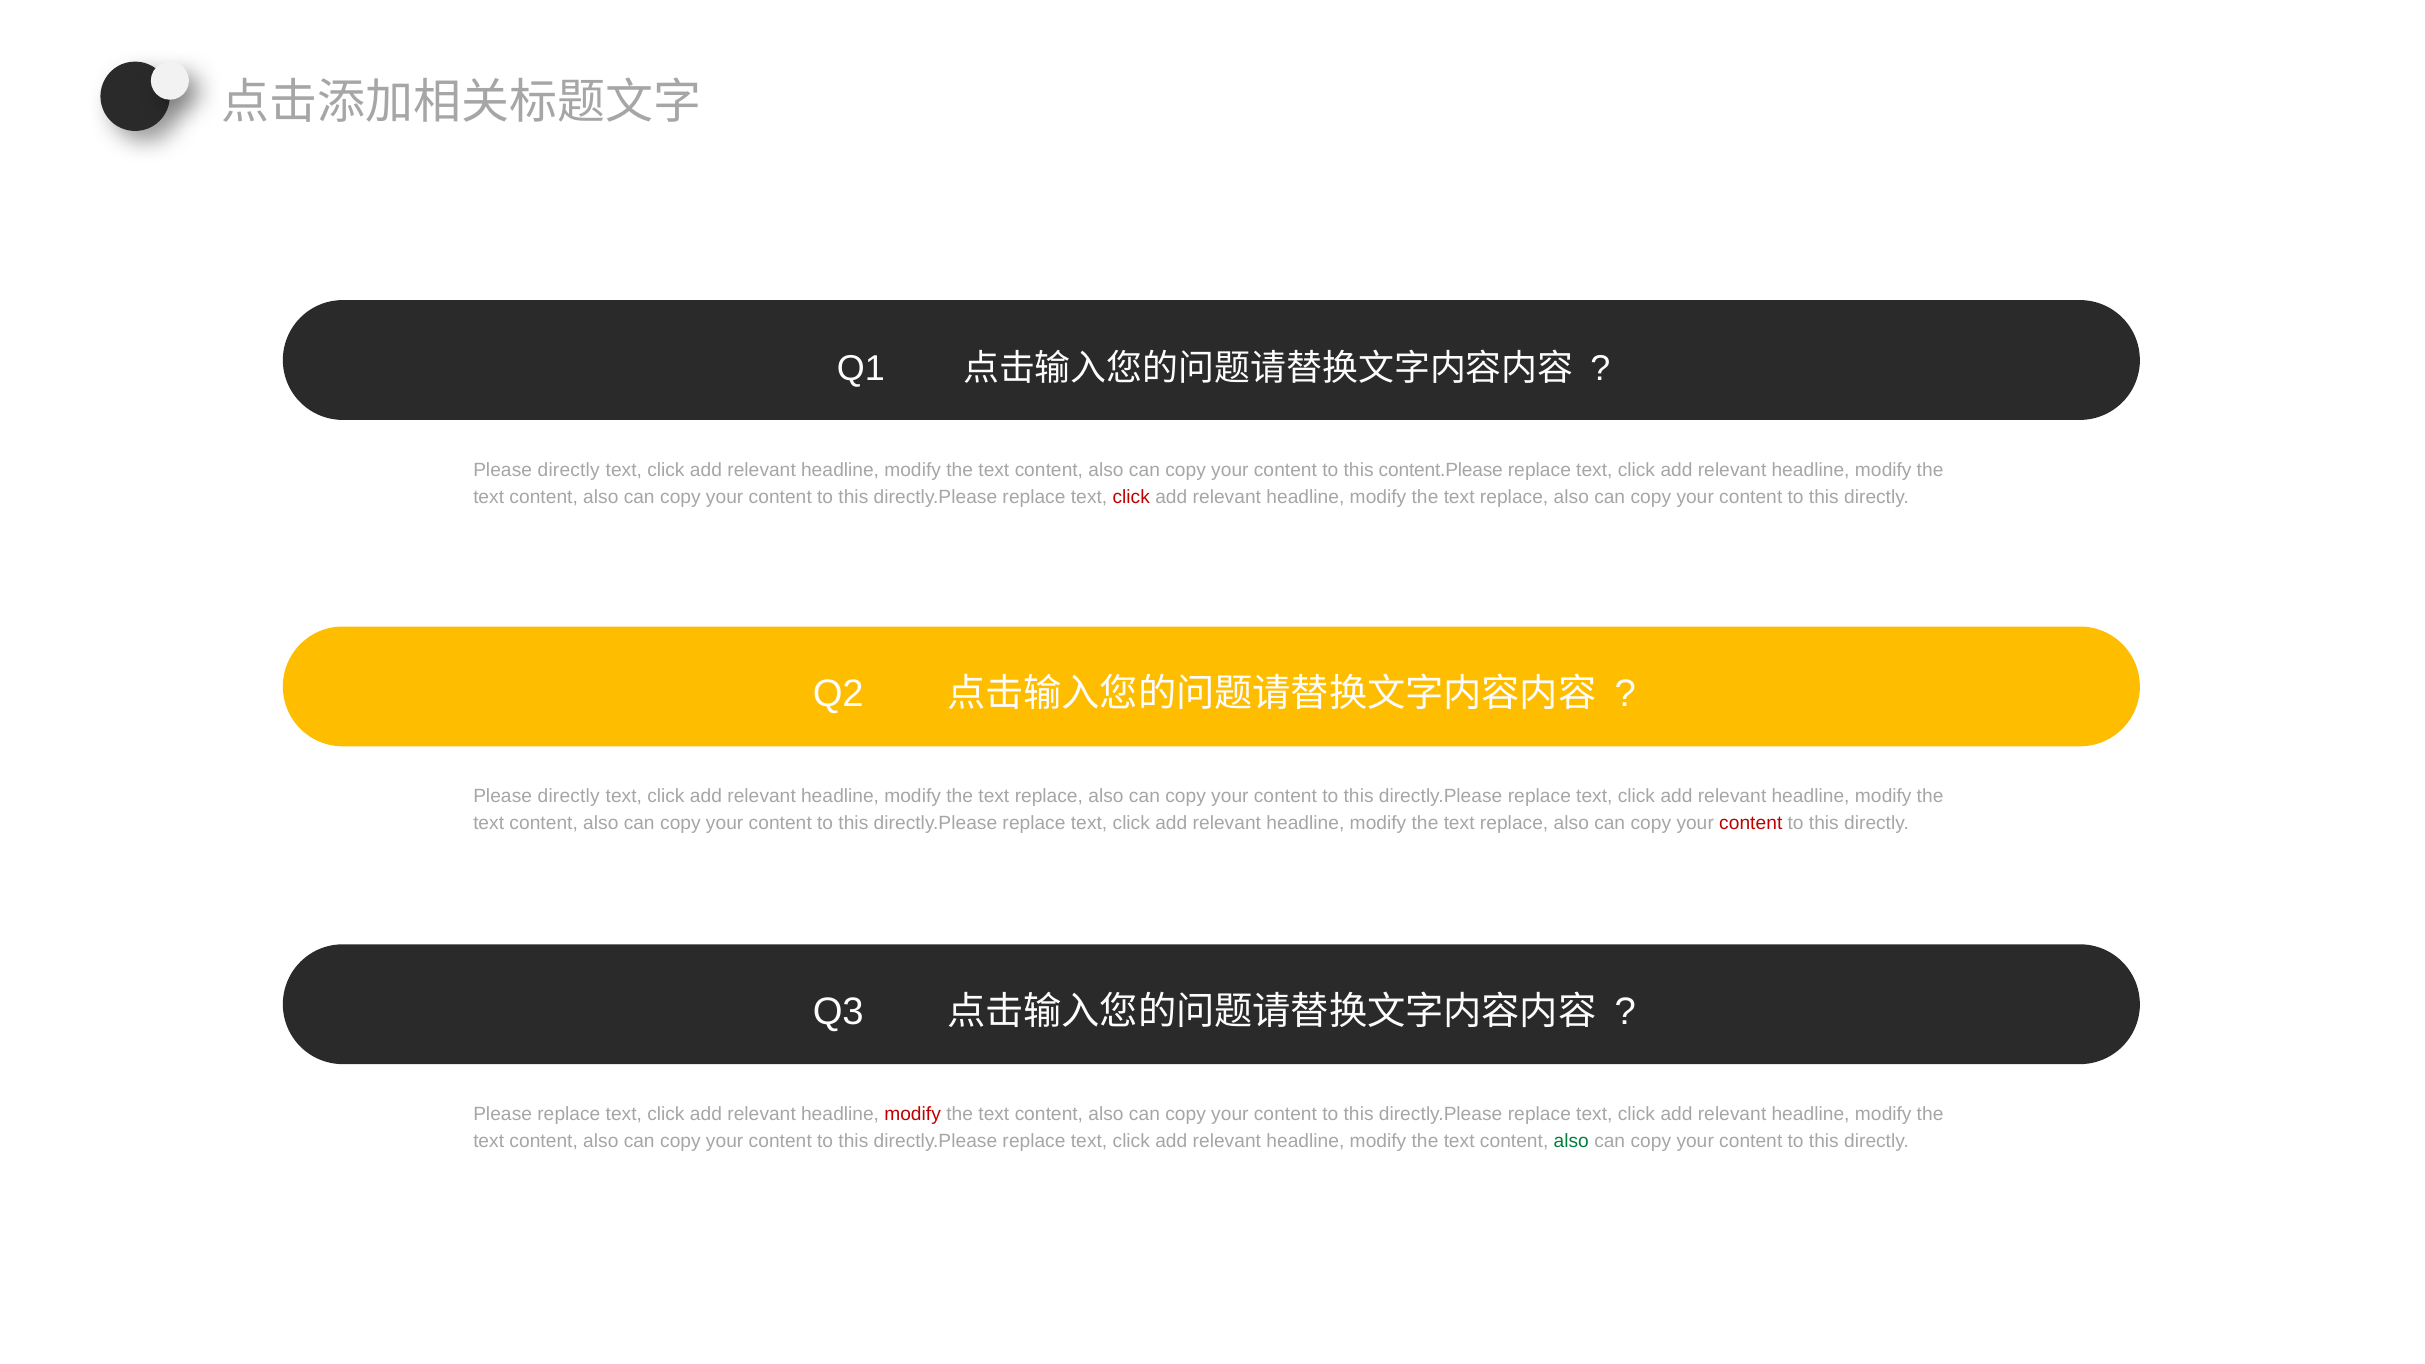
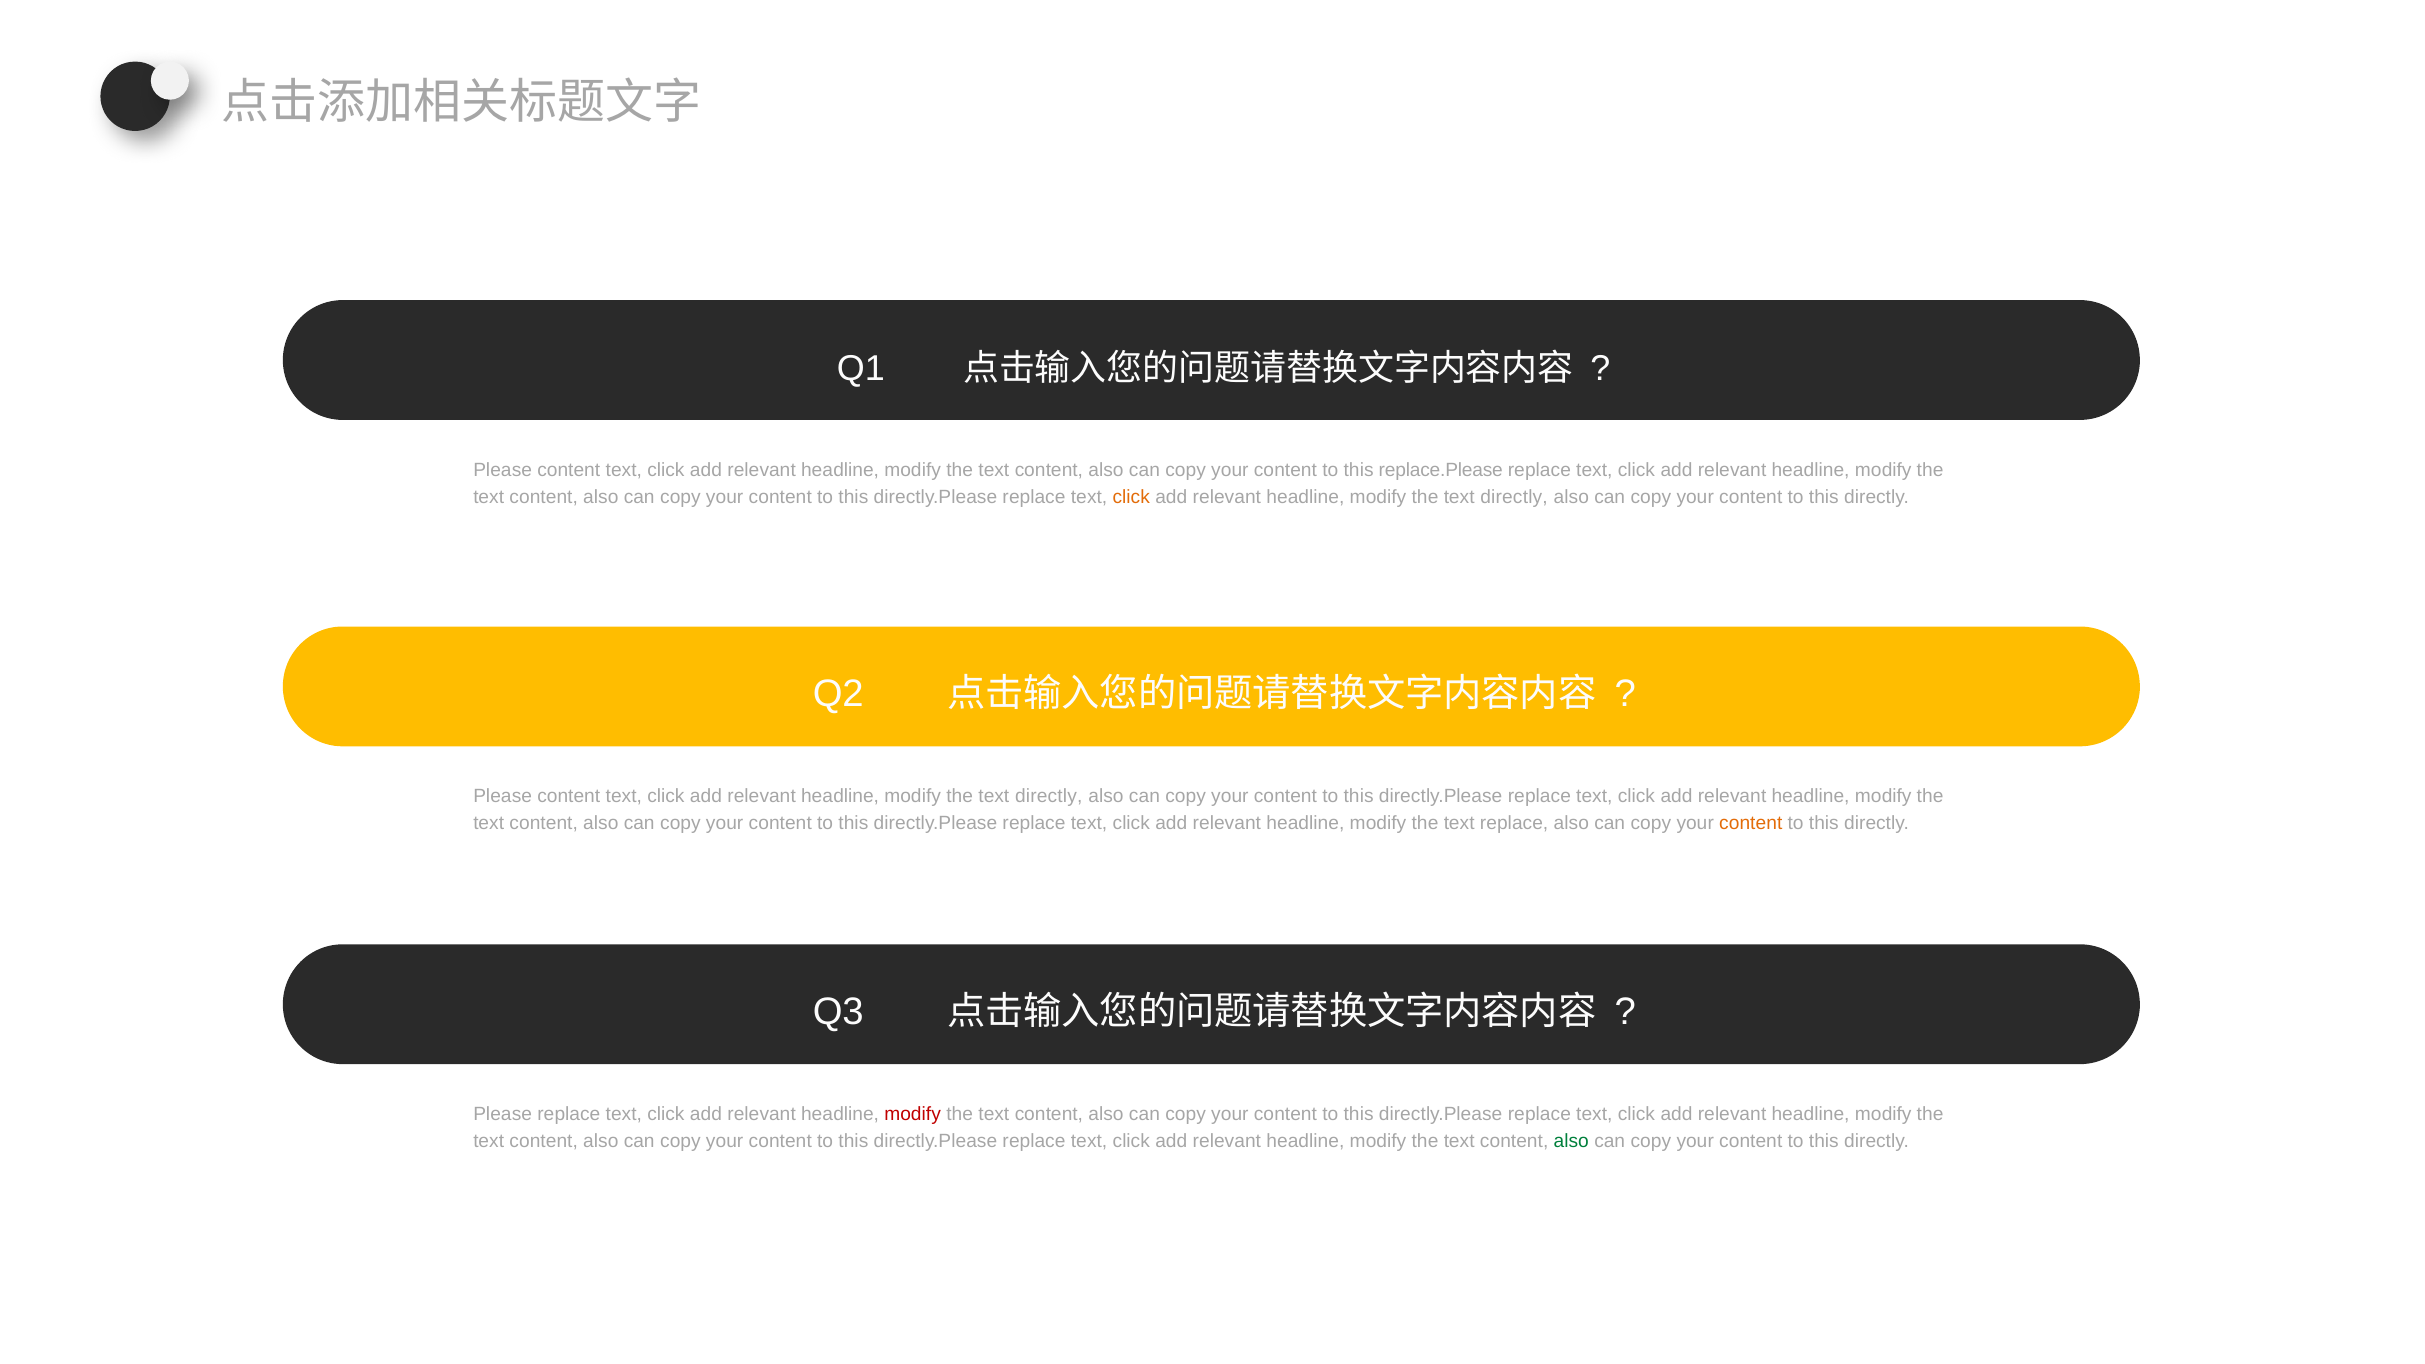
directly at (569, 470): directly -> content
content.Please: content.Please -> replace.Please
click at (1131, 497) colour: red -> orange
replace at (1514, 497): replace -> directly
directly at (569, 796): directly -> content
replace at (1049, 796): replace -> directly
content at (1751, 824) colour: red -> orange
